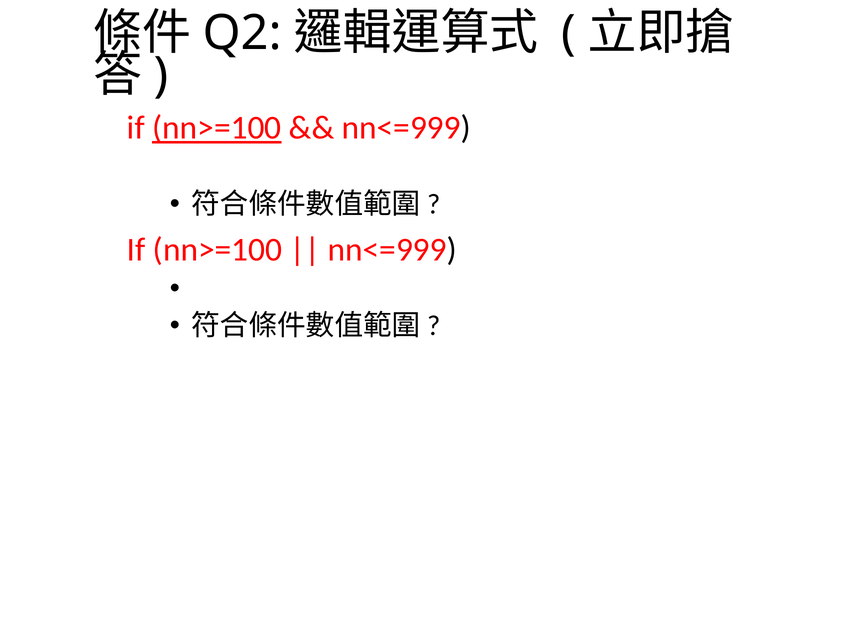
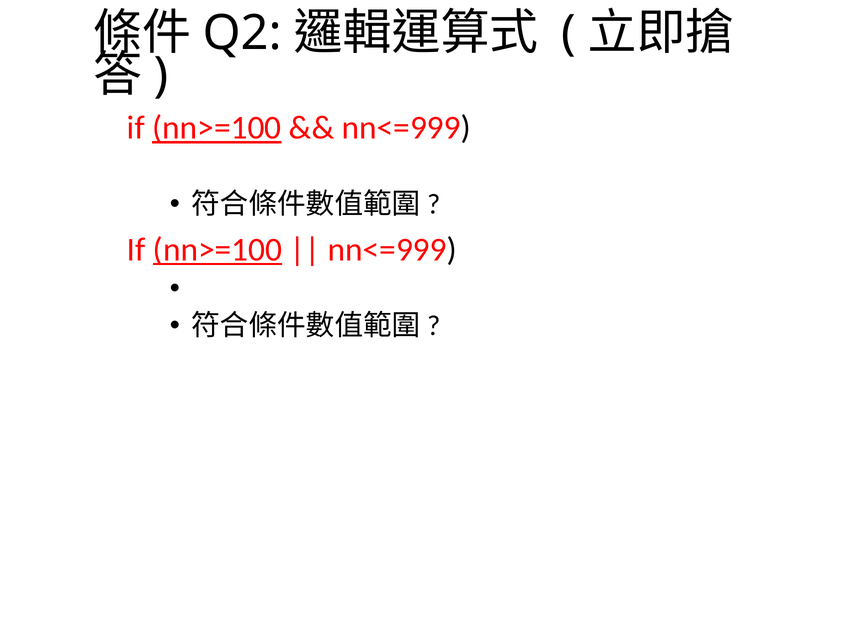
nn>=100 at (217, 250) underline: none -> present
